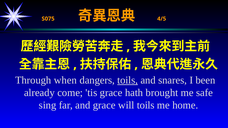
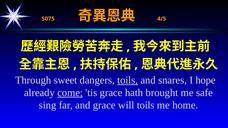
when: when -> sweet
been: been -> hope
come underline: none -> present
